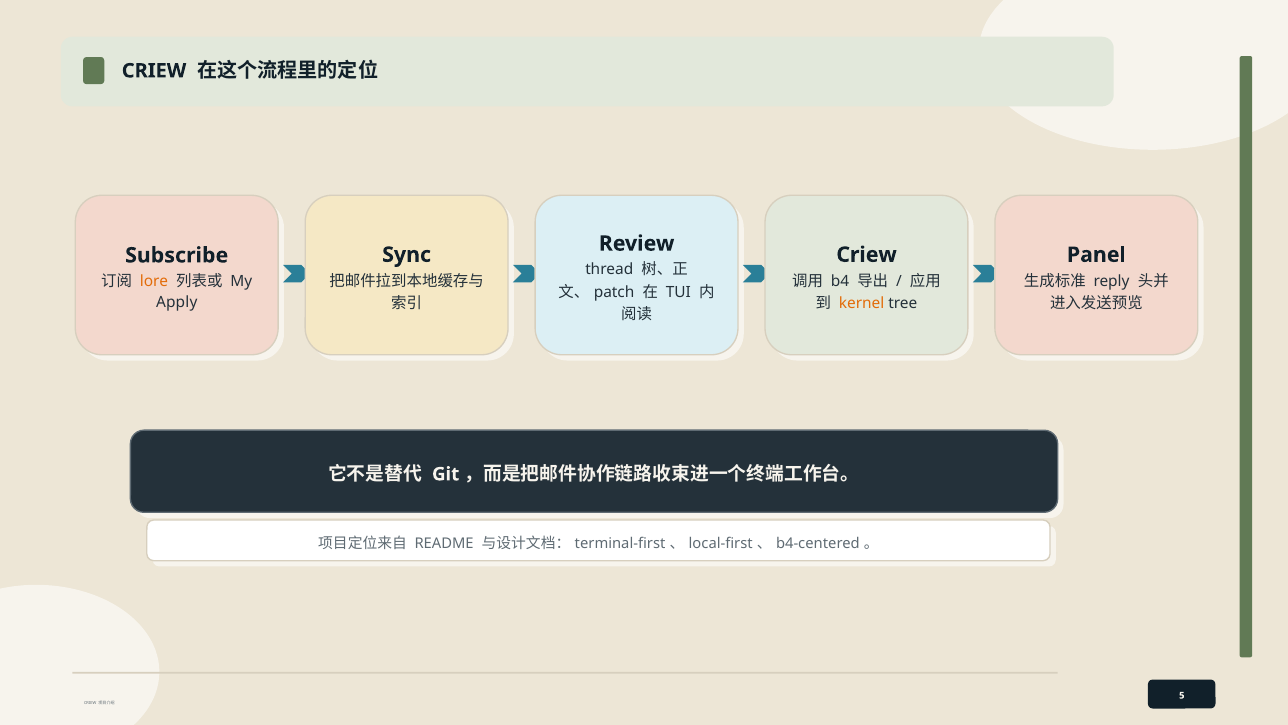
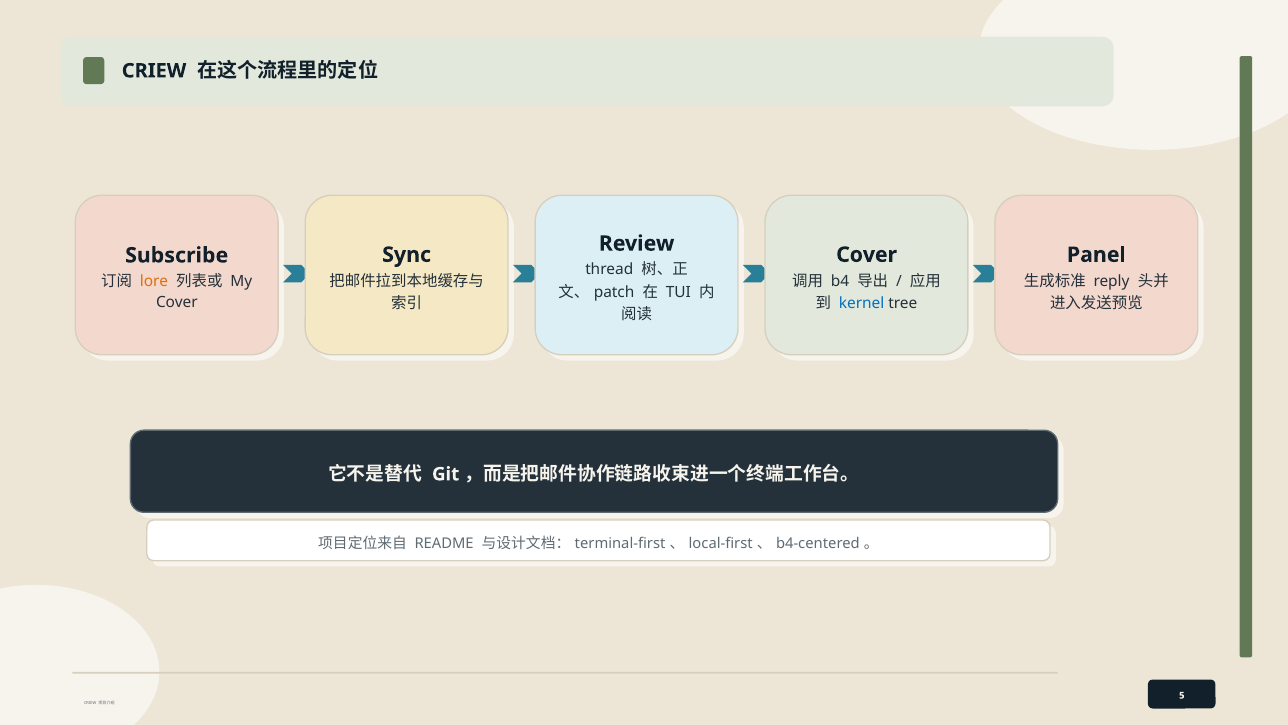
Criew at (867, 255): Criew -> Cover
kernel colour: orange -> blue
Apply at (177, 302): Apply -> Cover
